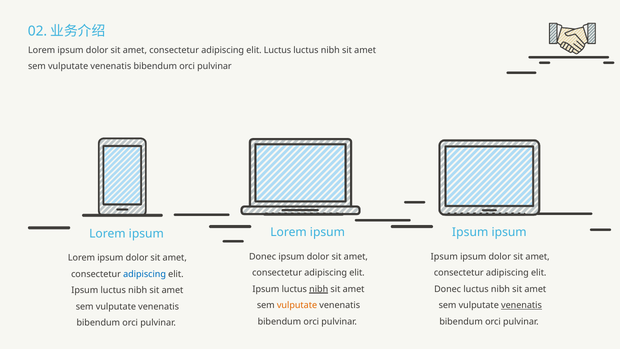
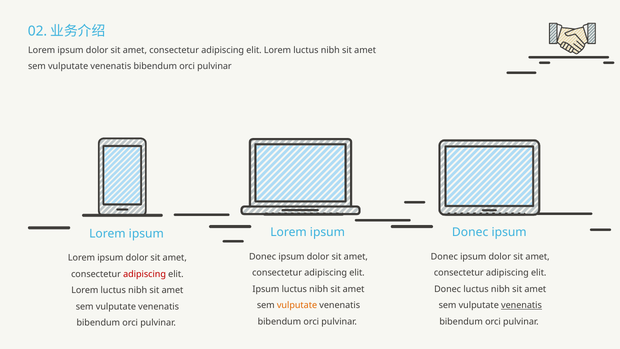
Luctus at (277, 50): Luctus -> Lorem
Ipsum at (470, 232): Ipsum -> Donec
Ipsum at (444, 256): Ipsum -> Donec
adipiscing at (145, 274) colour: blue -> red
nibh at (319, 289) underline: present -> none
Ipsum at (85, 290): Ipsum -> Lorem
